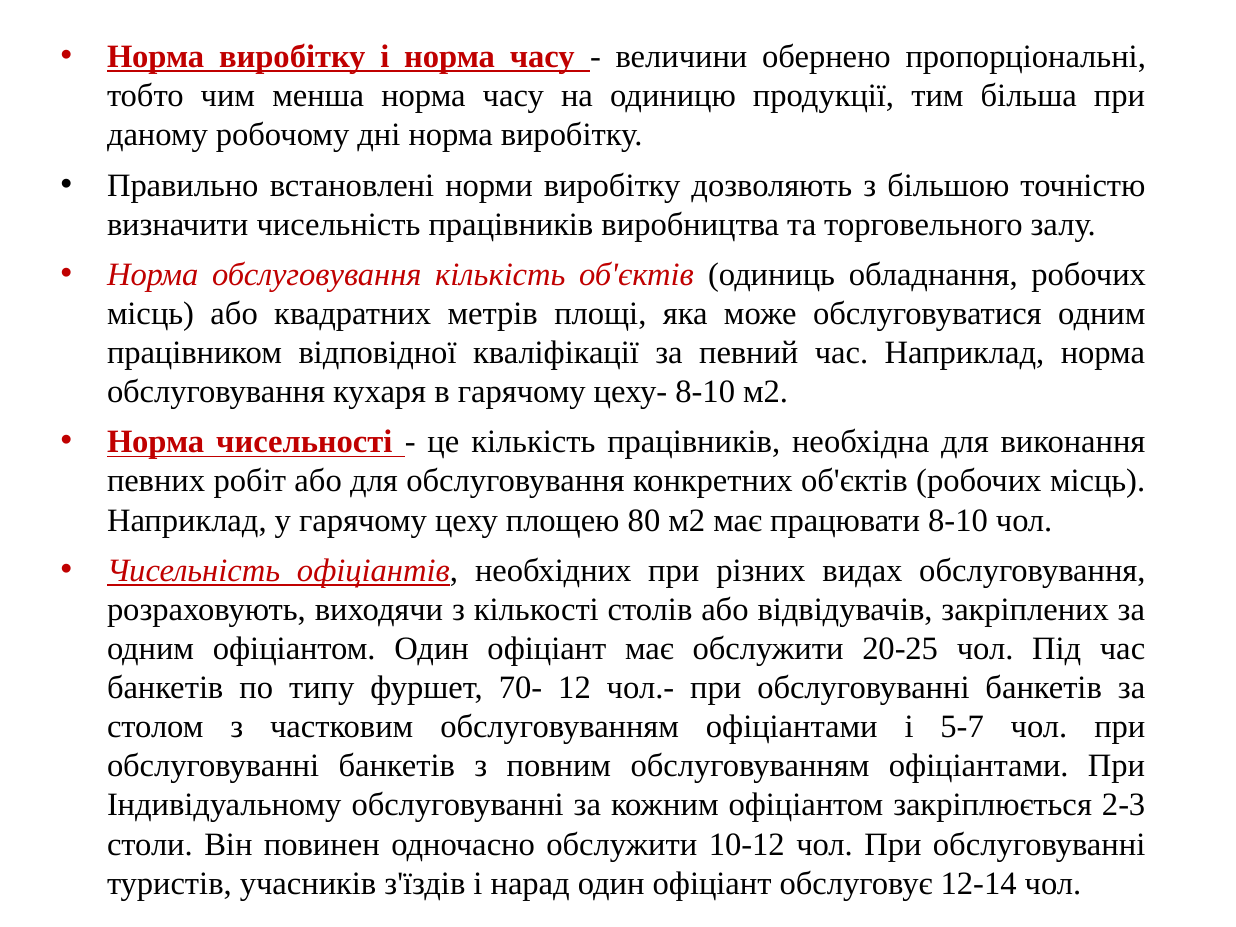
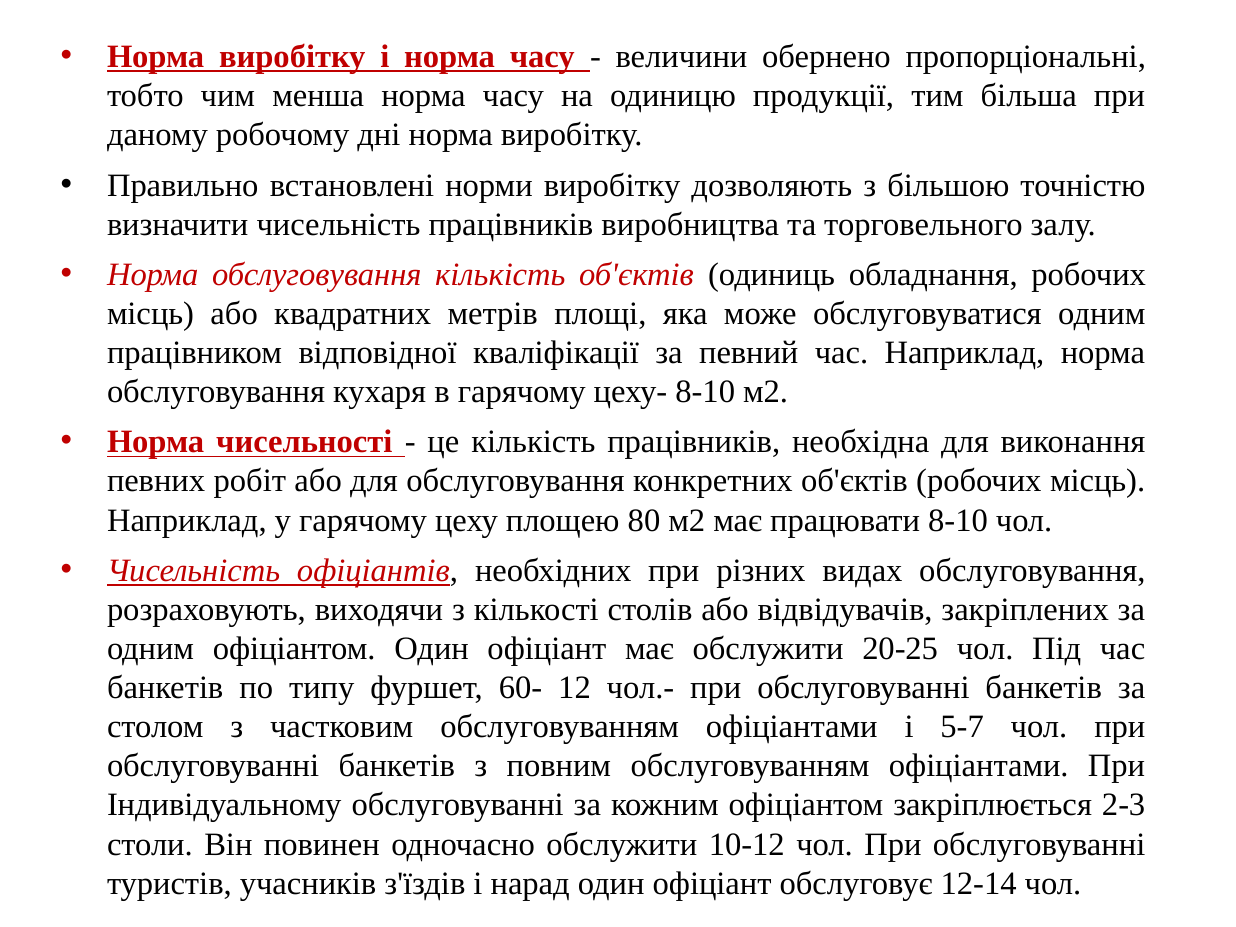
70-: 70- -> 60-
